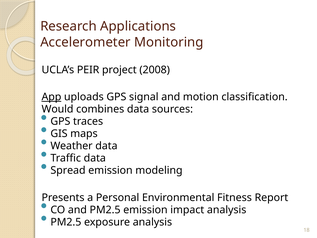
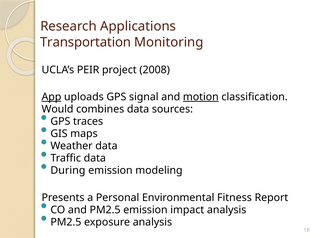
Accelerometer: Accelerometer -> Transportation
motion underline: none -> present
Spread: Spread -> During
